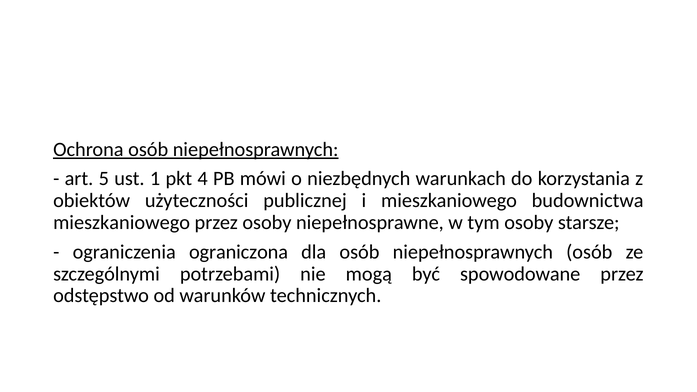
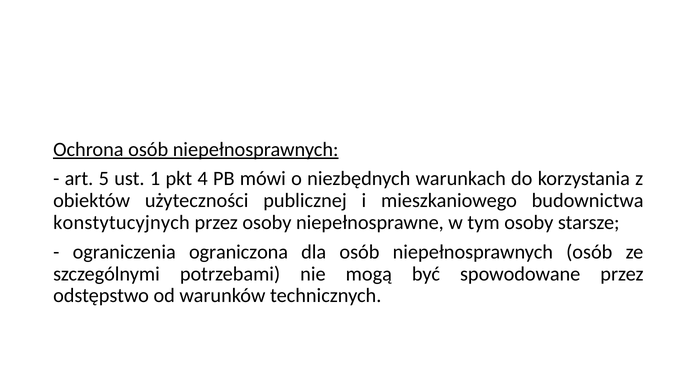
mieszkaniowego at (122, 223): mieszkaniowego -> konstytucyjnych
